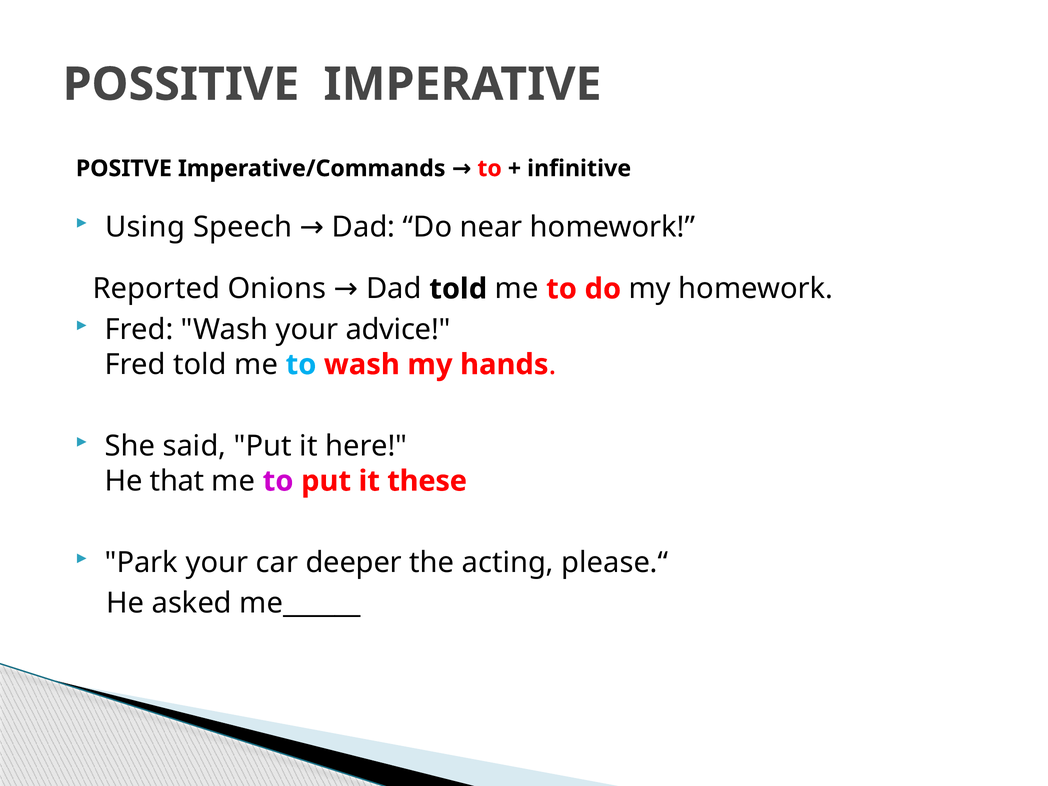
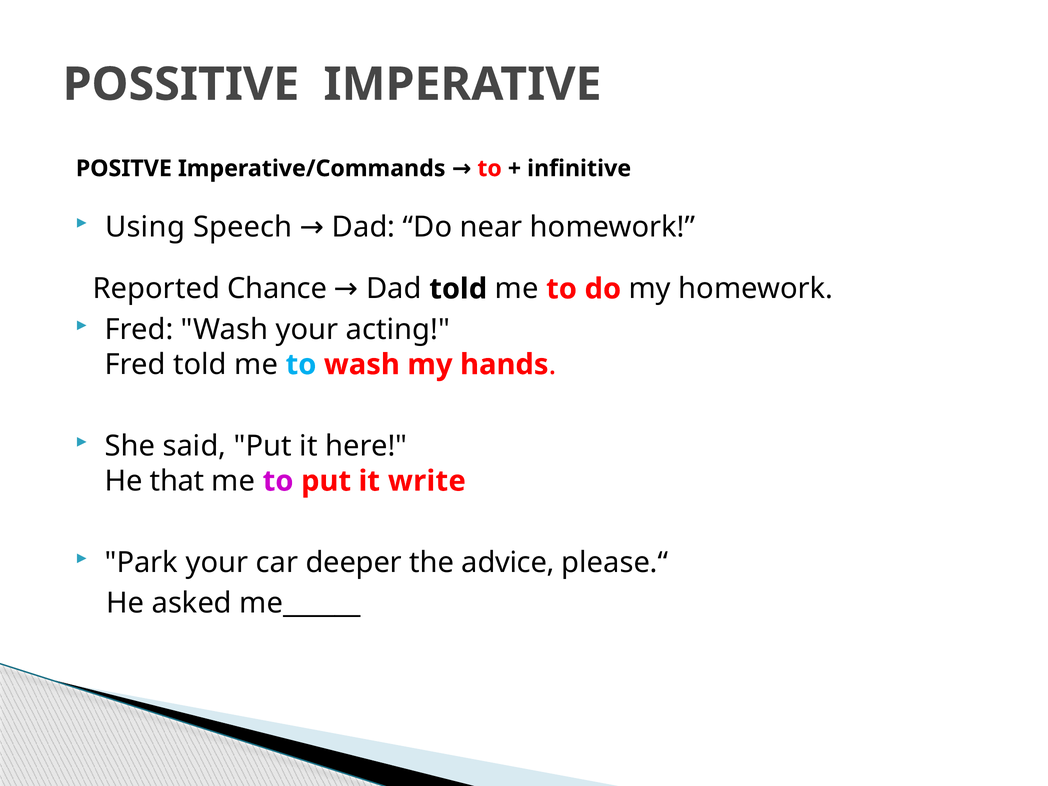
Onions: Onions -> Chance
advice: advice -> acting
these: these -> write
acting: acting -> advice
